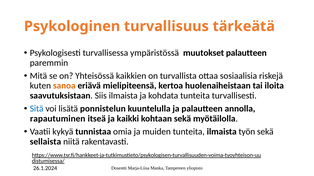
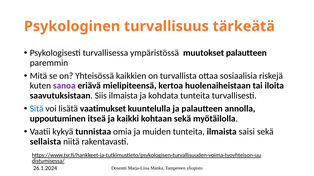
sanoa colour: orange -> purple
ponnistelun: ponnistelun -> vaatimukset
rapautuminen: rapautuminen -> uppoutuminen
työn: työn -> saisi
